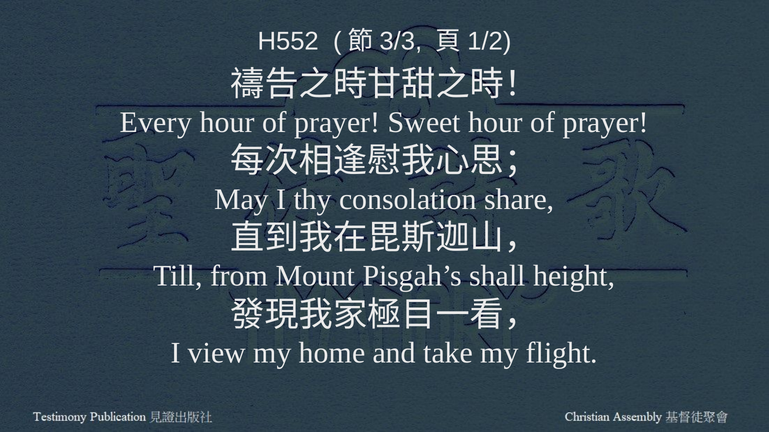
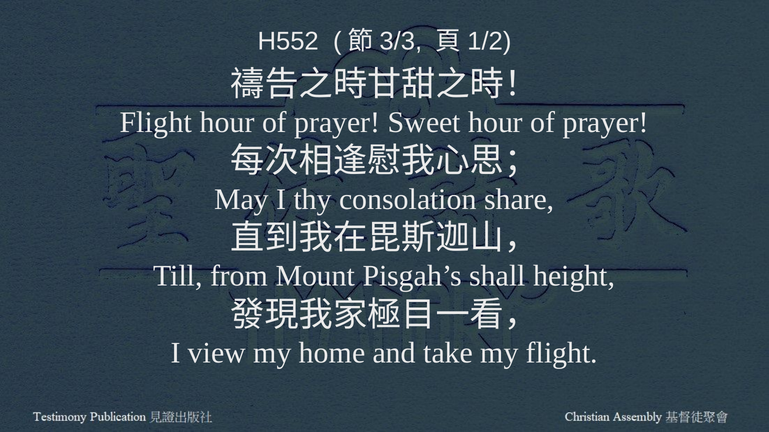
Every at (156, 123): Every -> Flight
